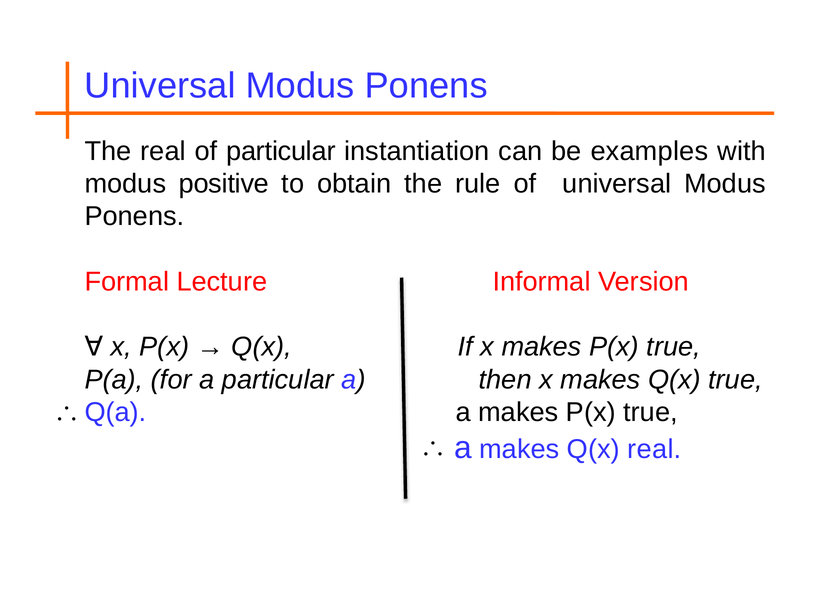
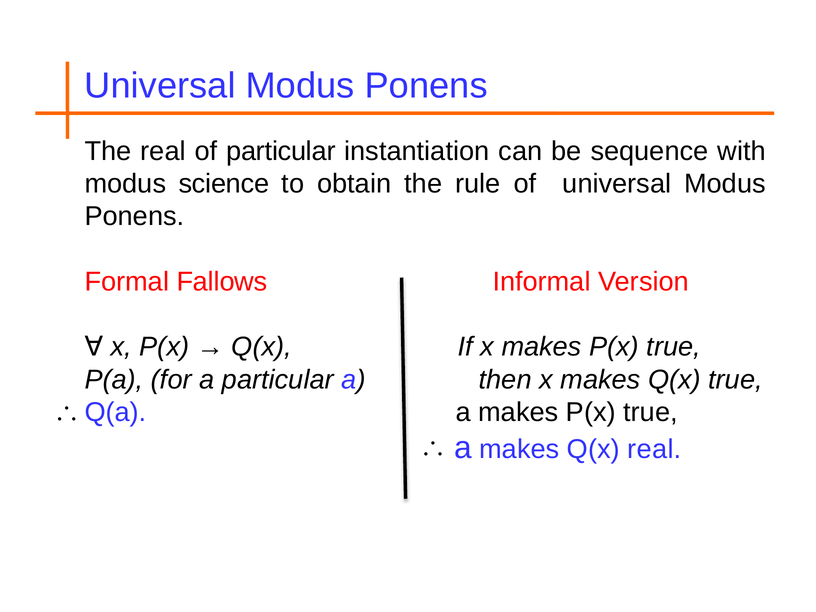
examples: examples -> sequence
positive: positive -> science
Lecture: Lecture -> Fallows
